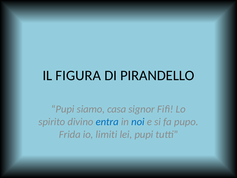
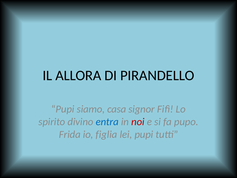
FIGURA: FIGURA -> ALLORA
noi colour: blue -> red
limiti: limiti -> figlia
